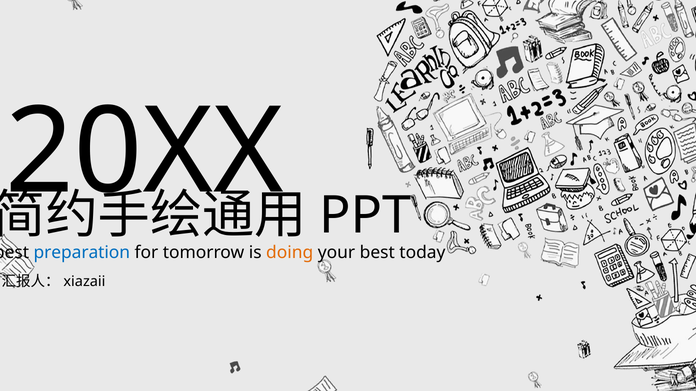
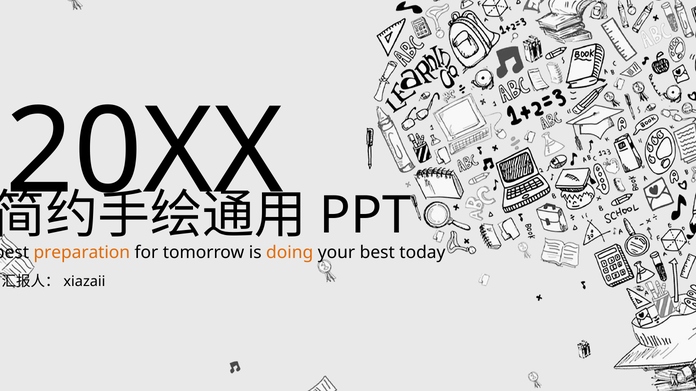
preparation colour: blue -> orange
